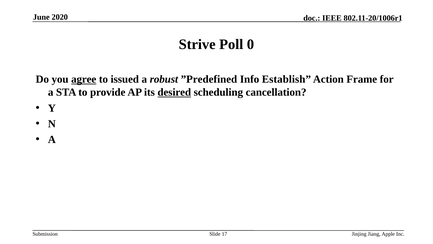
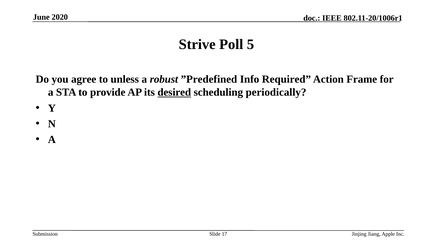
0: 0 -> 5
agree underline: present -> none
issued: issued -> unless
Establish: Establish -> Required
cancellation: cancellation -> periodically
